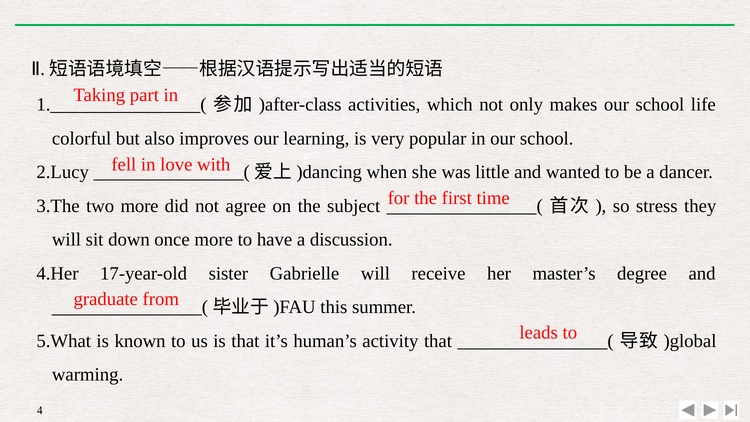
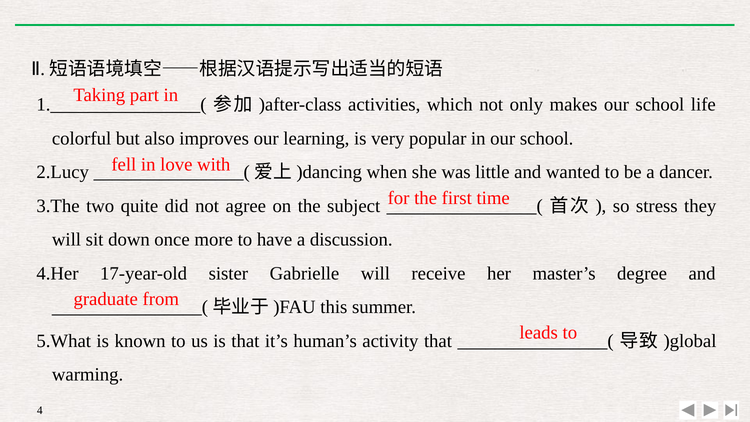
two more: more -> quite
